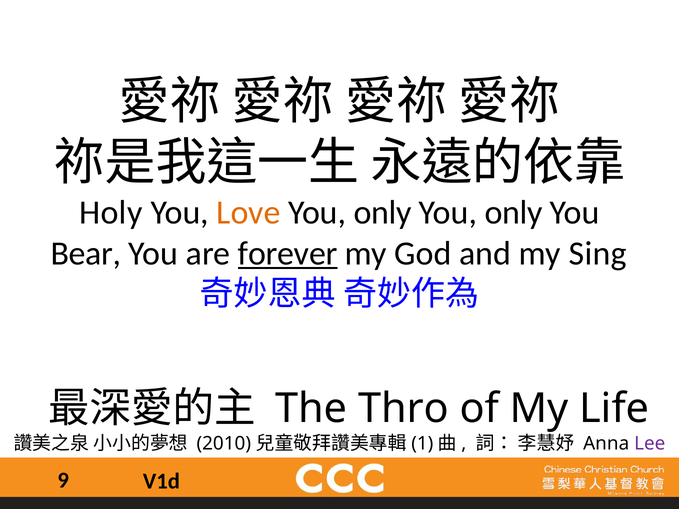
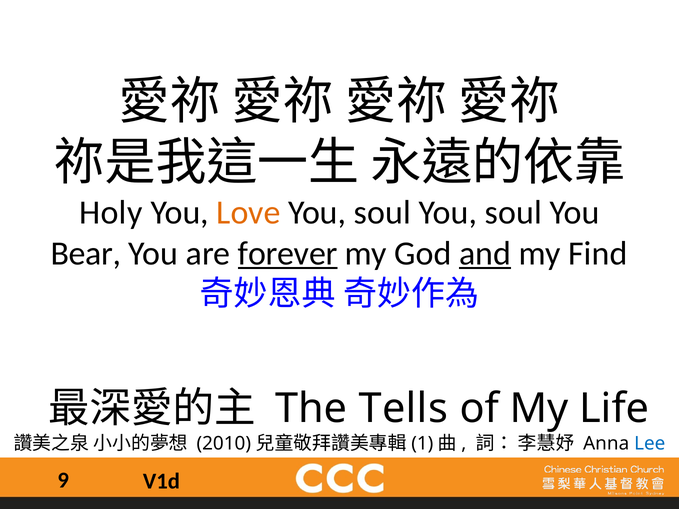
only at (383, 213): only -> soul
only at (514, 213): only -> soul
and underline: none -> present
Sing: Sing -> Find
Thro: Thro -> Tells
Lee colour: purple -> blue
